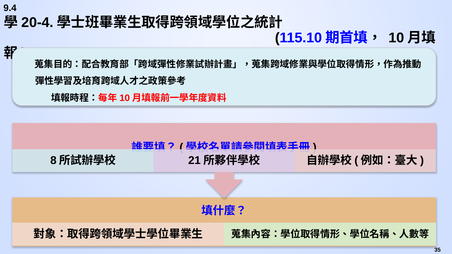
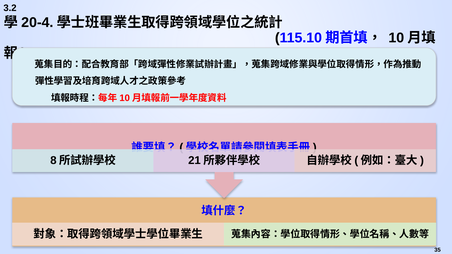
9.4: 9.4 -> 3.2
